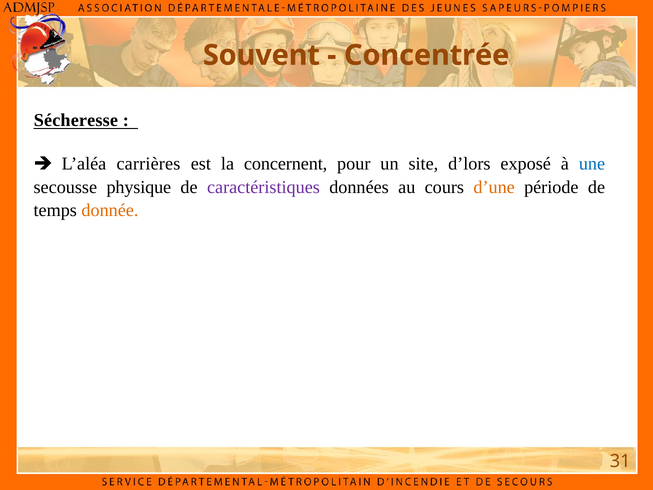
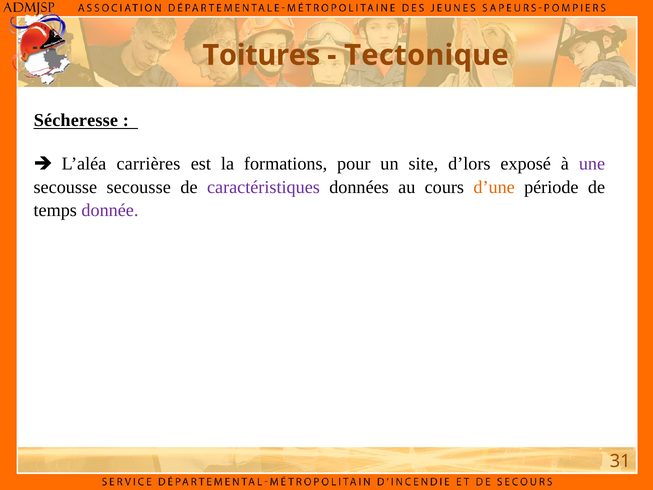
Souvent: Souvent -> Toitures
Concentrée: Concentrée -> Tectonique
concernent: concernent -> formations
une colour: blue -> purple
secousse physique: physique -> secousse
donnée colour: orange -> purple
